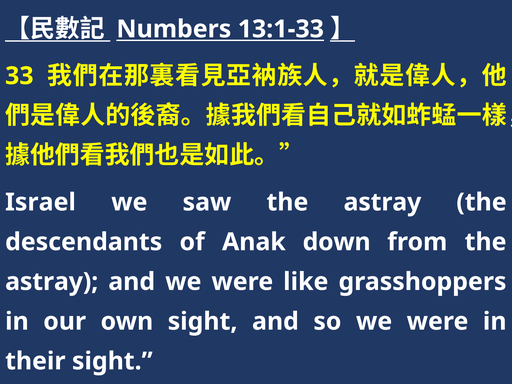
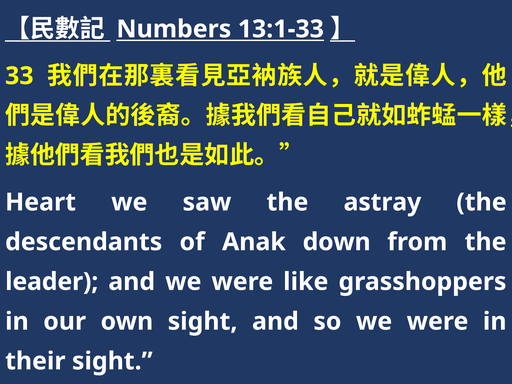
Israel: Israel -> Heart
astray at (52, 282): astray -> leader
